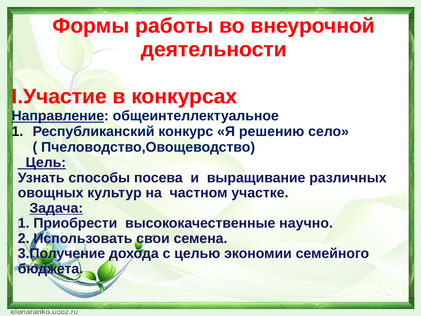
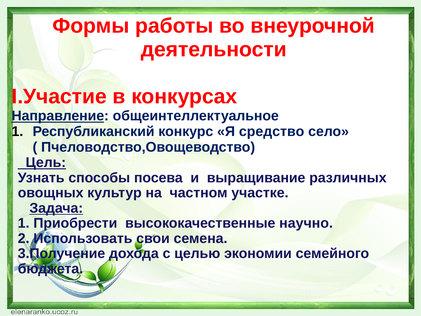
решению: решению -> средство
